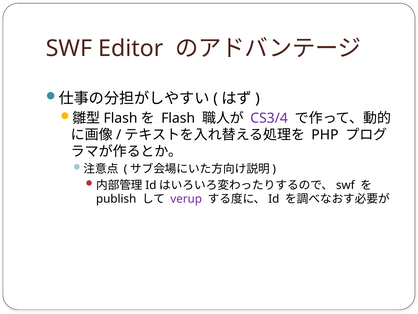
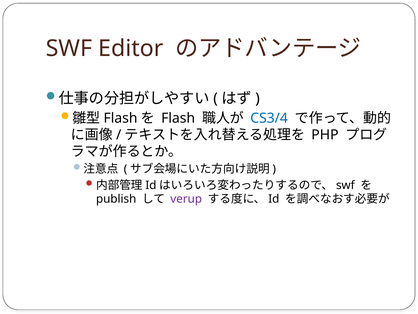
CS3/4 colour: purple -> blue
